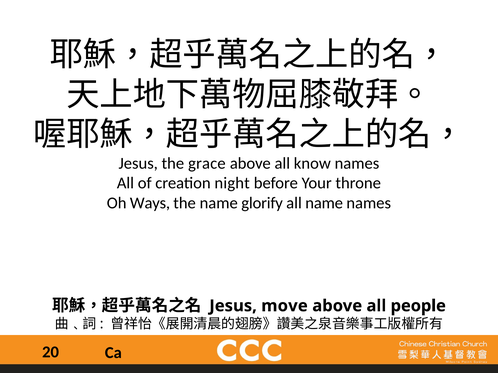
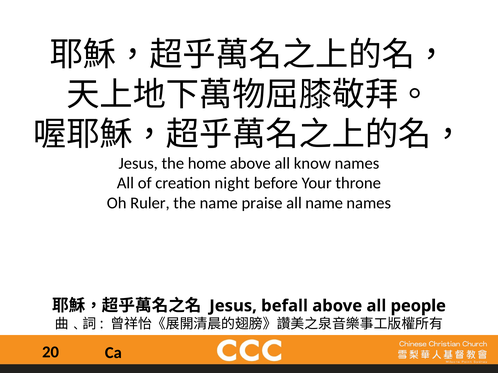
grace: grace -> home
Ways: Ways -> Ruler
glorify: glorify -> praise
move: move -> befall
